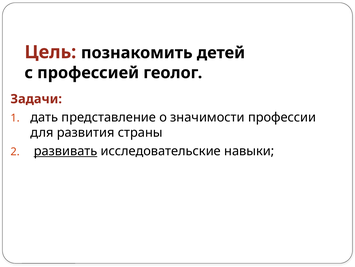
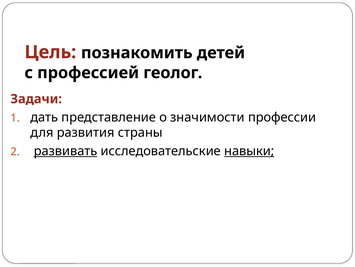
навыки underline: none -> present
